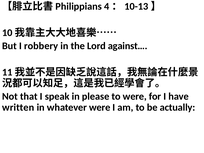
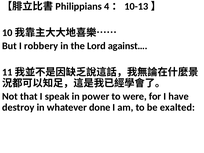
please: please -> power
written: written -> destroy
whatever were: were -> done
actually: actually -> exalted
